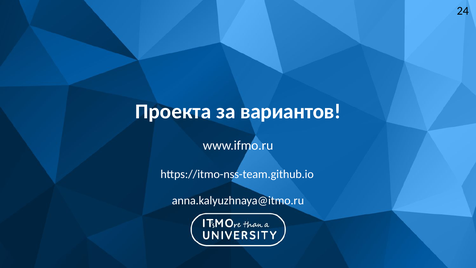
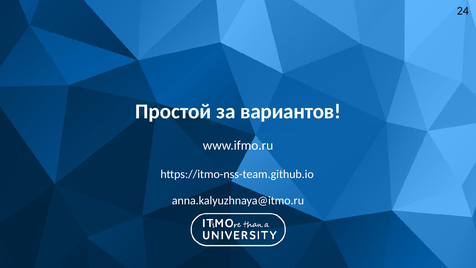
Проекта: Проекта -> Простой
